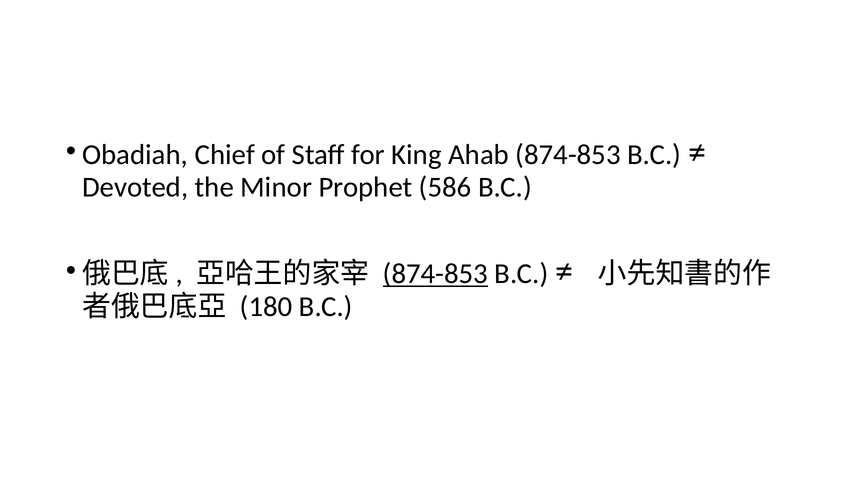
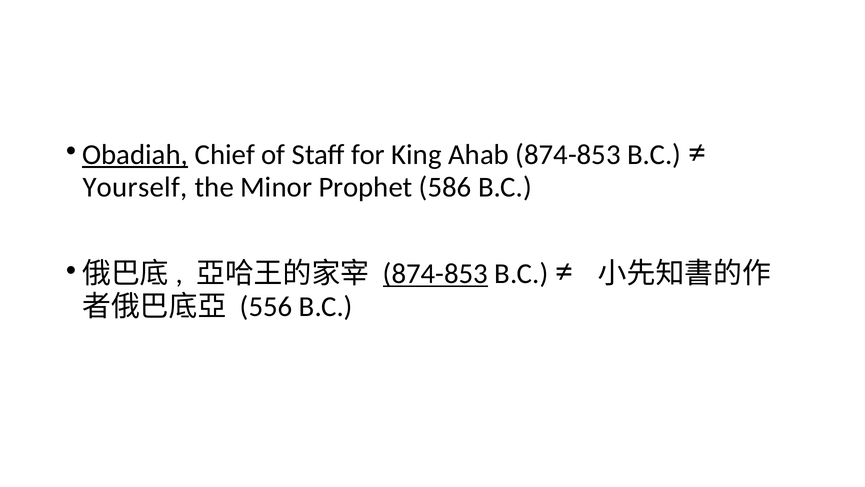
Obadiah underline: none -> present
Devoted: Devoted -> Yourself
180: 180 -> 556
